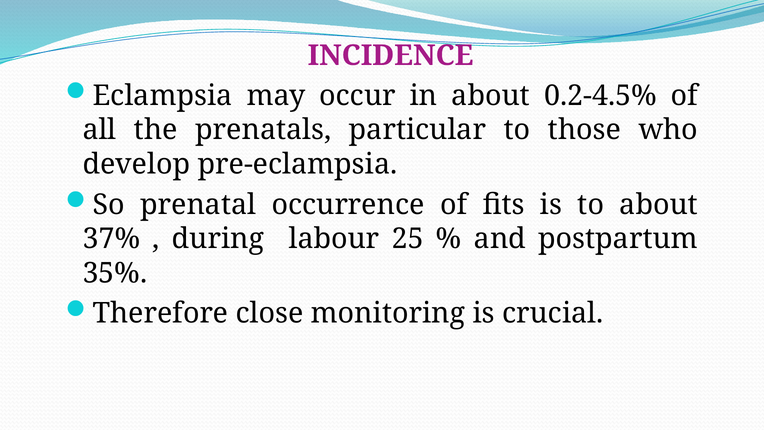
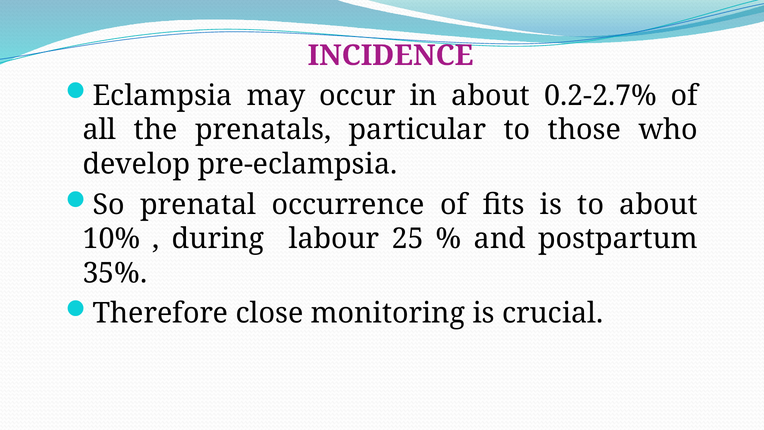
0.2-4.5%: 0.2-4.5% -> 0.2-2.7%
37%: 37% -> 10%
